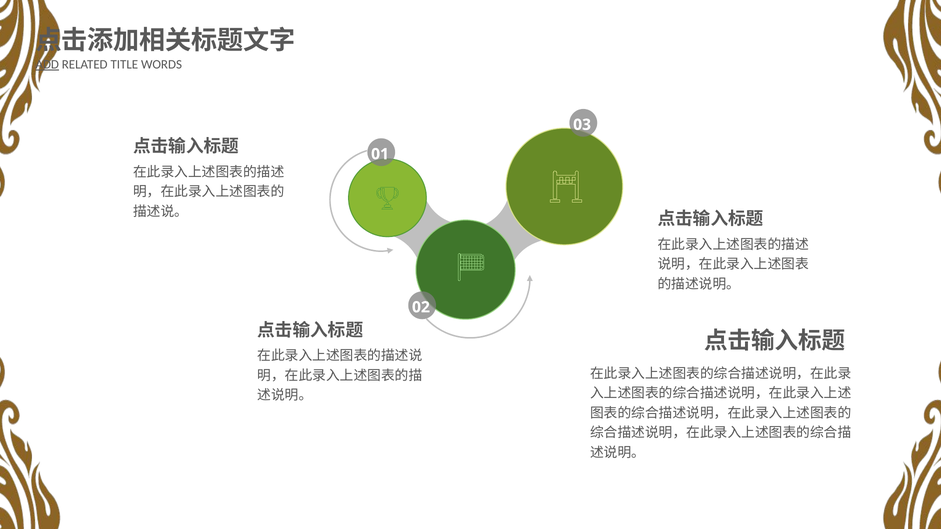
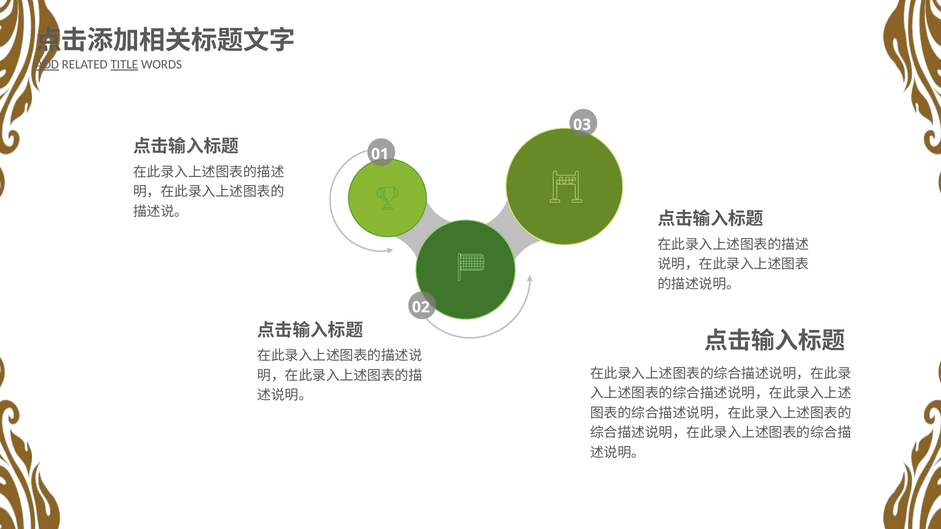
TITLE underline: none -> present
